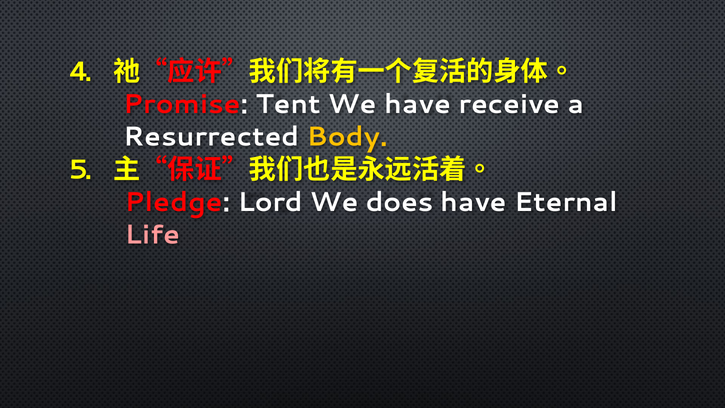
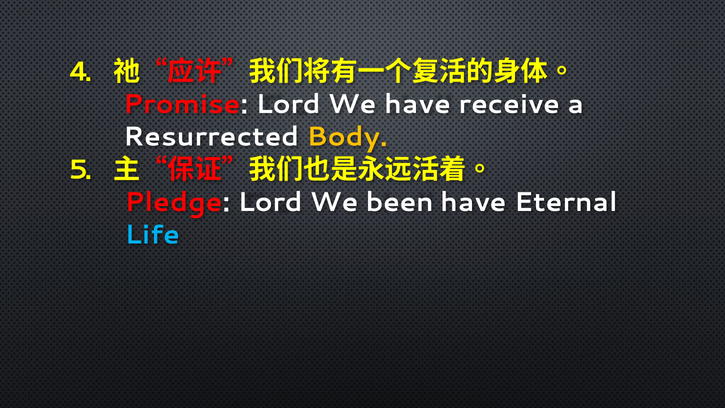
Promise Tent: Tent -> Lord
does: does -> been
Life colour: pink -> light blue
